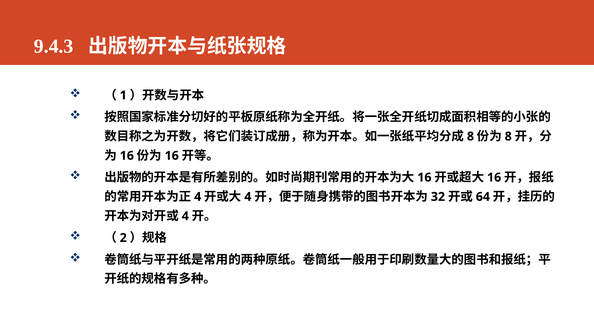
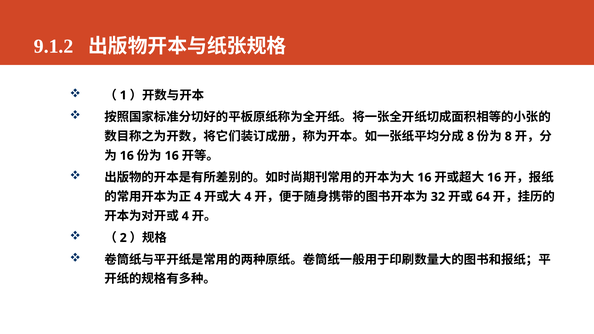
9.4.3: 9.4.3 -> 9.1.2
